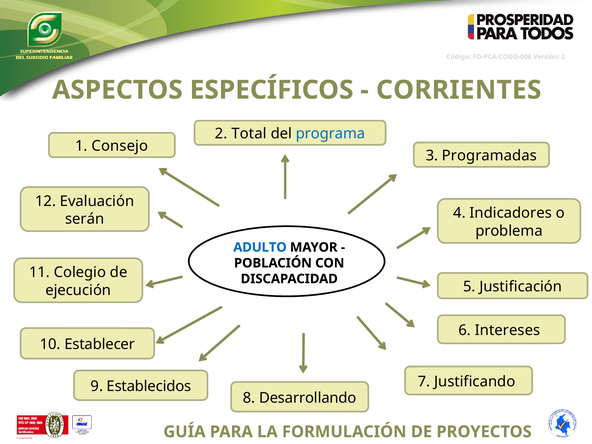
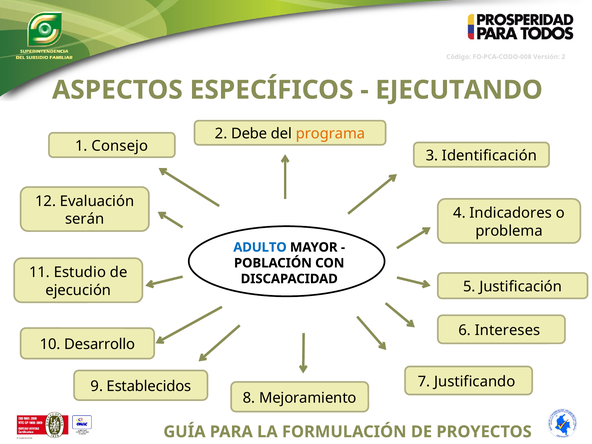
CORRIENTES: CORRIENTES -> EJECUTANDO
Total: Total -> Debe
programa colour: blue -> orange
Programadas: Programadas -> Identificación
Colegio: Colegio -> Estudio
Establecer: Establecer -> Desarrollo
Desarrollando: Desarrollando -> Mejoramiento
